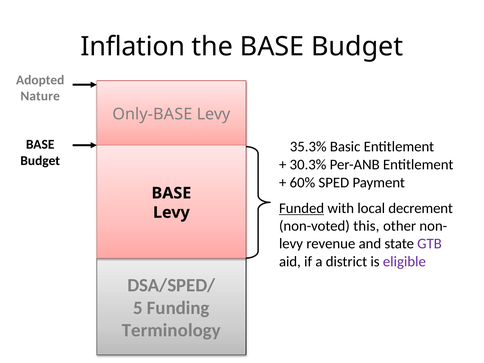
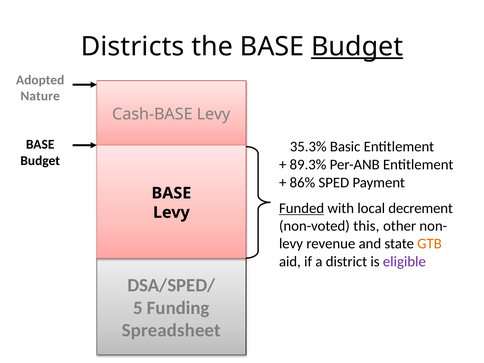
Inflation: Inflation -> Districts
Budget at (357, 47) underline: none -> present
Only-BASE: Only-BASE -> Cash-BASE
30.3%: 30.3% -> 89.3%
60%: 60% -> 86%
GTB colour: purple -> orange
Terminology: Terminology -> Spreadsheet
